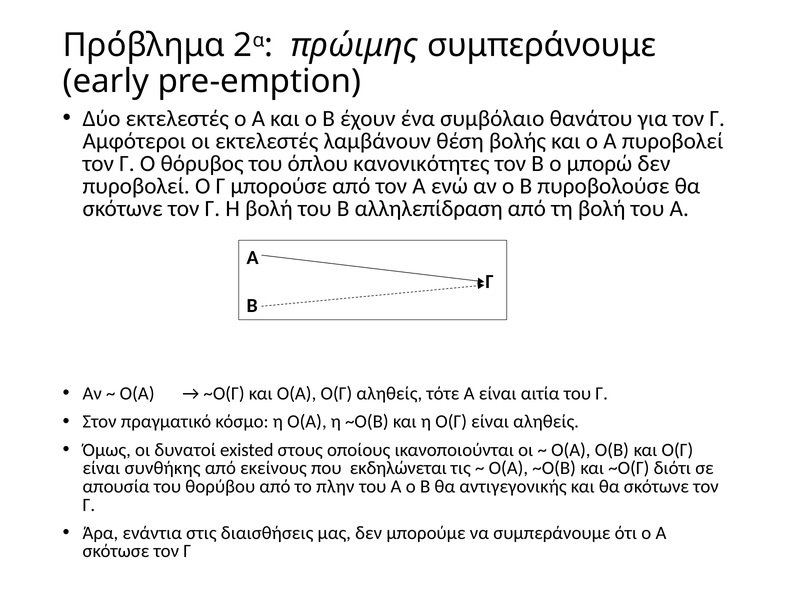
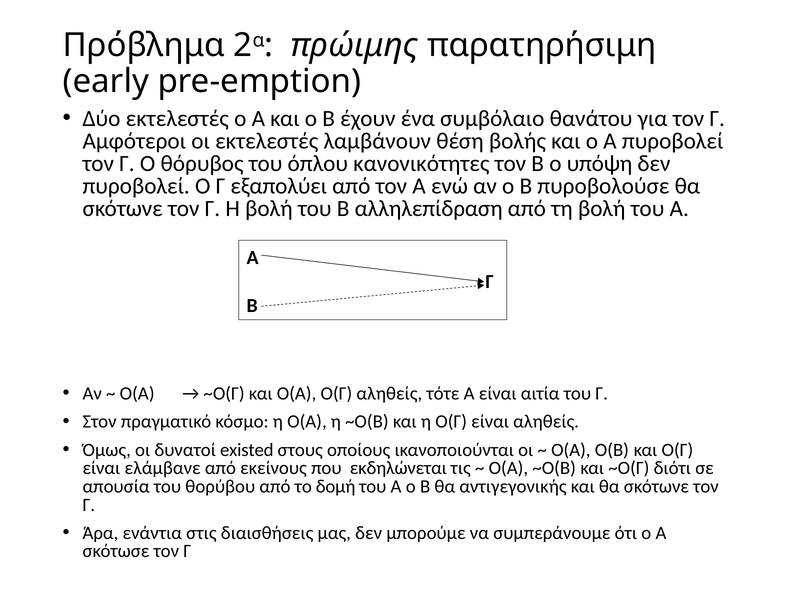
πρώιμης συμπεράνουμε: συμπεράνουμε -> παρατηρήσιμη
μπορώ: μπορώ -> υπόψη
μπορούσε: μπορούσε -> εξαπολύει
συνθήκης: συνθήκης -> ελάμβανε
πλην: πλην -> δομή
